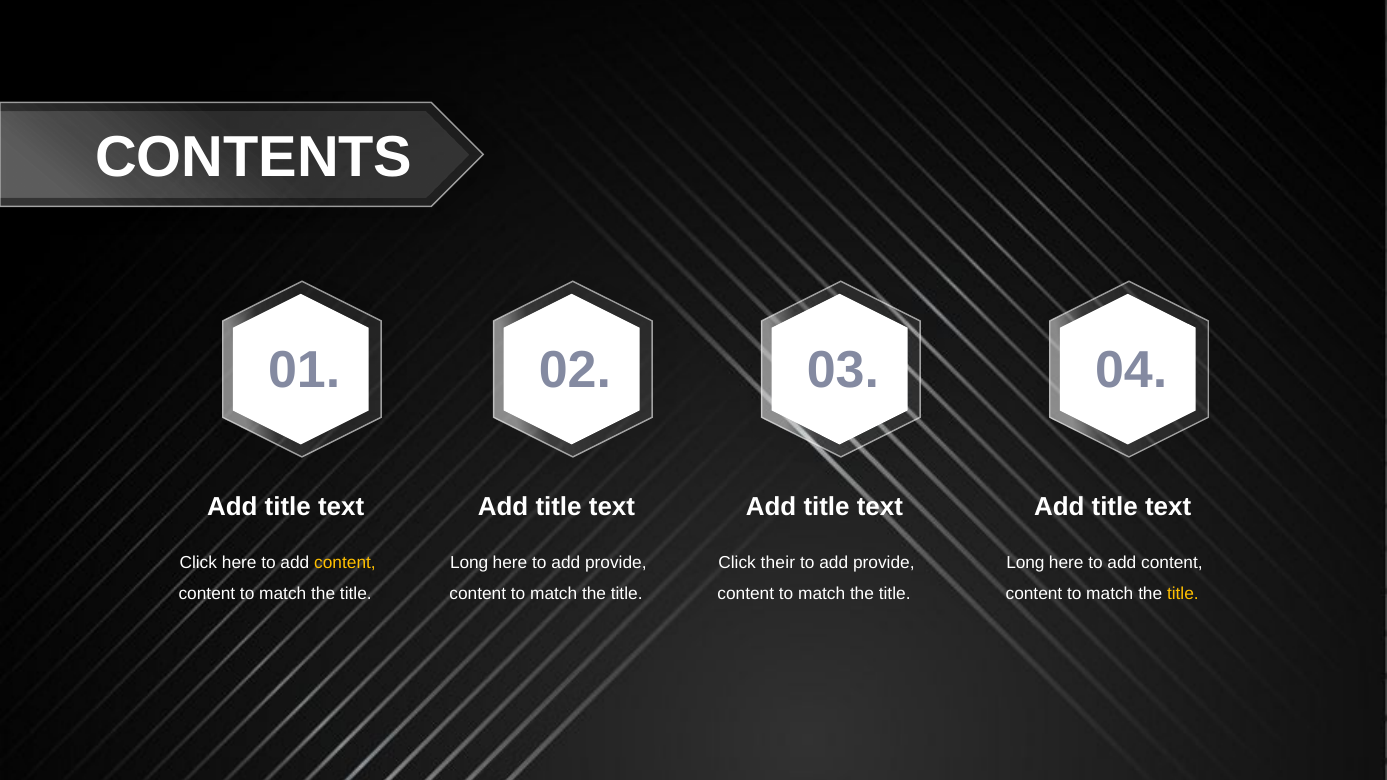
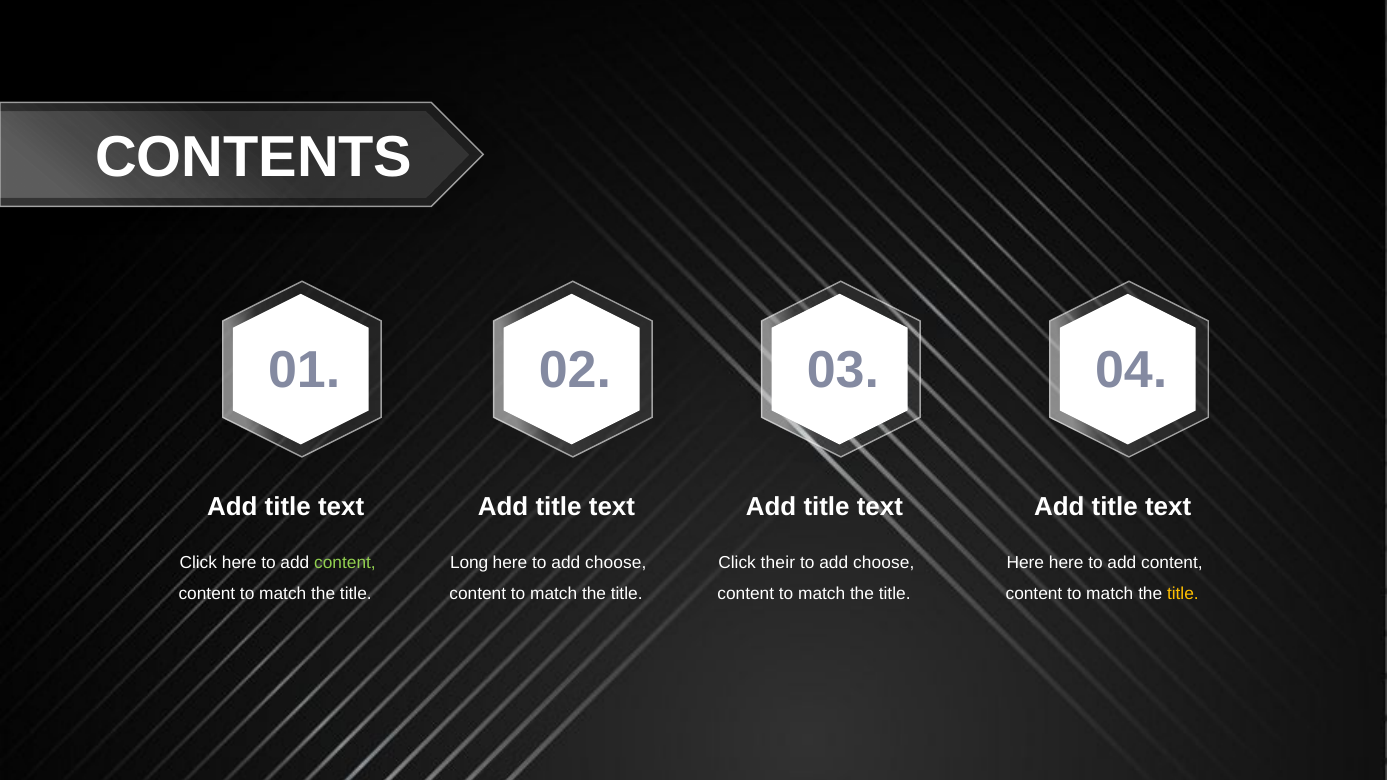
content at (345, 563) colour: yellow -> light green
here to add provide: provide -> choose
provide at (884, 563): provide -> choose
Long at (1025, 563): Long -> Here
